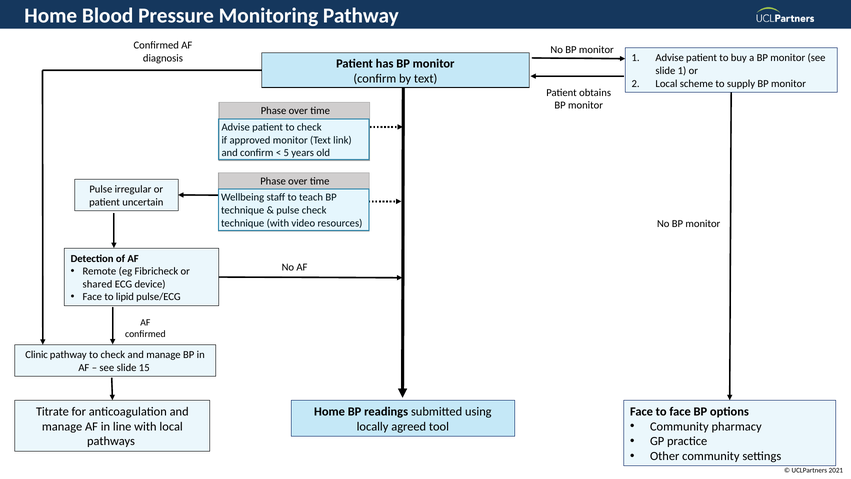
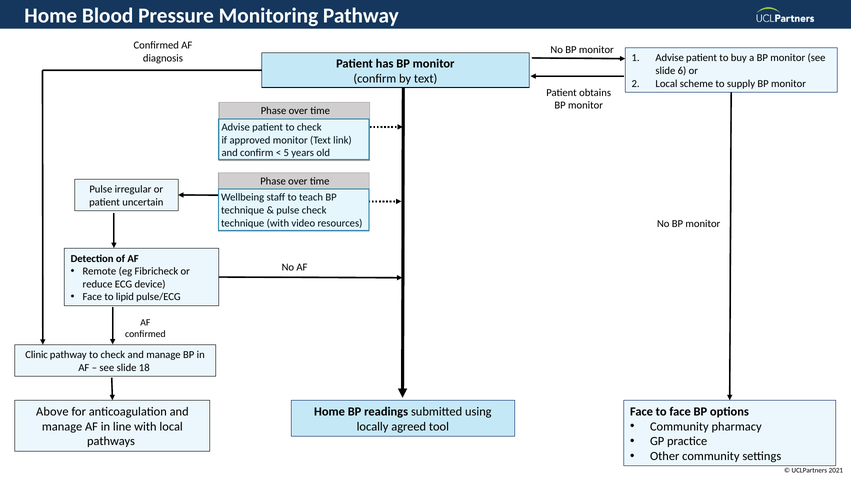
slide 1: 1 -> 6
shared: shared -> reduce
15: 15 -> 18
Titrate: Titrate -> Above
